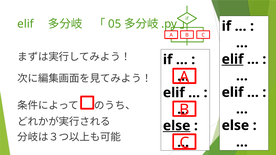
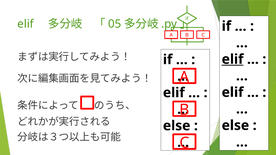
else at (177, 126) underline: present -> none
